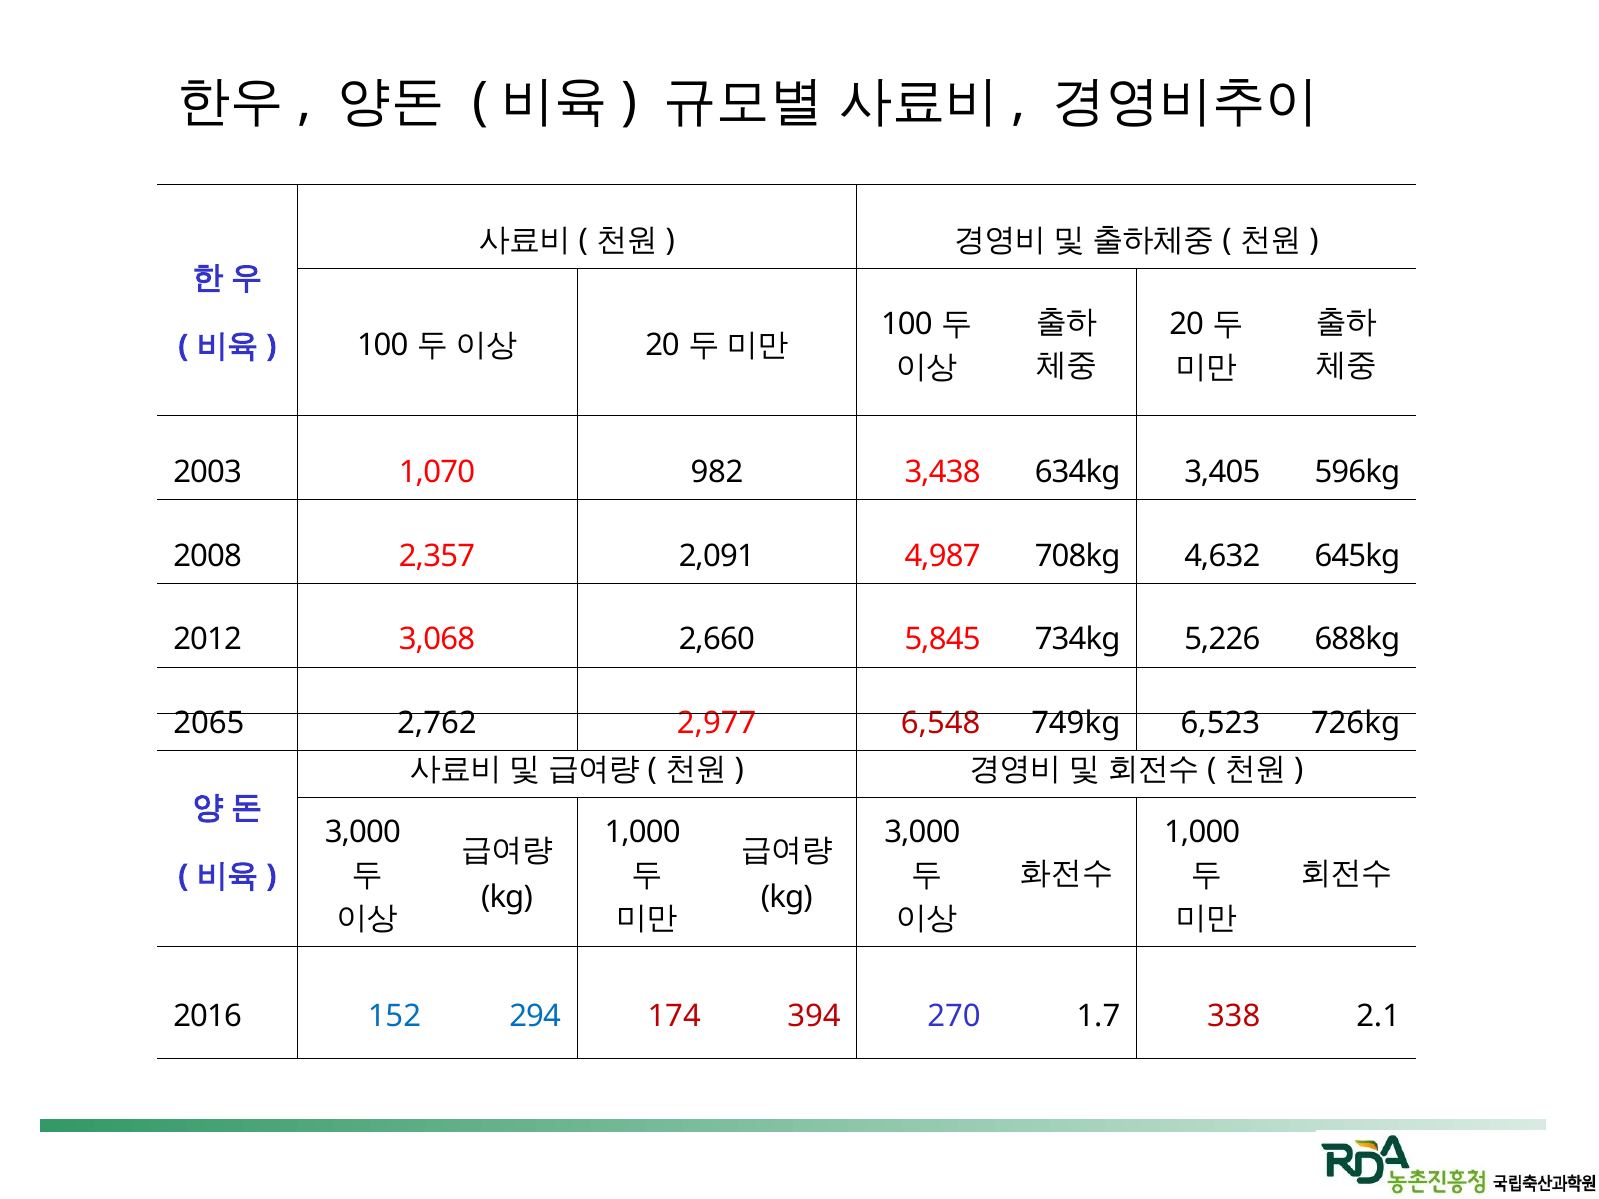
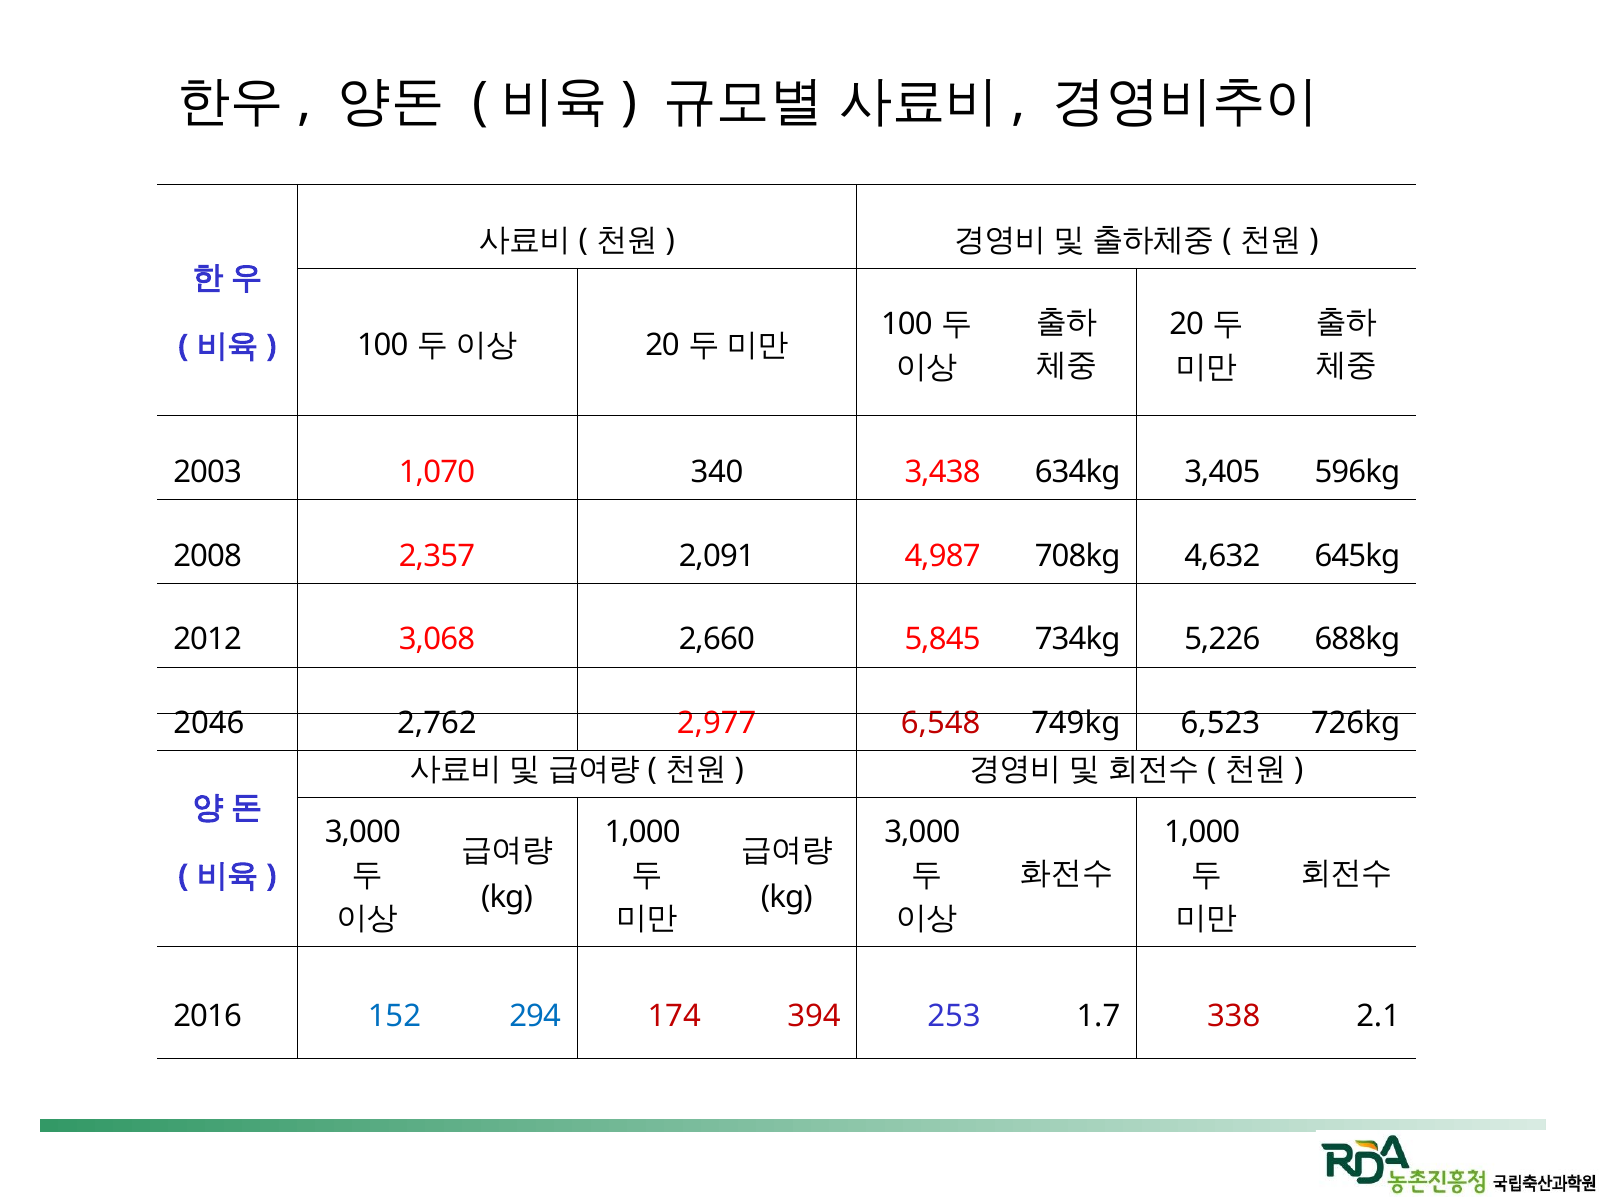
982: 982 -> 340
2065: 2065 -> 2046
270: 270 -> 253
